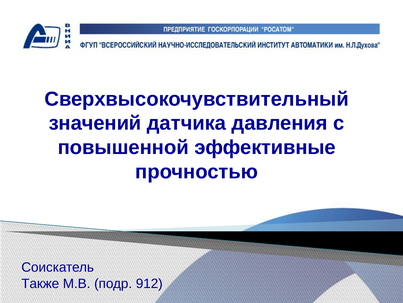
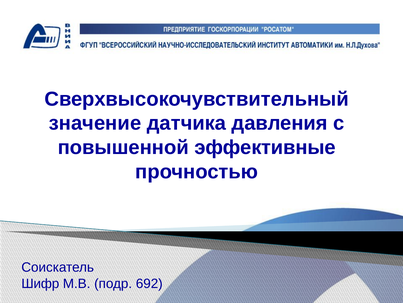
значений: значений -> значение
Также: Также -> Шифр
912: 912 -> 692
